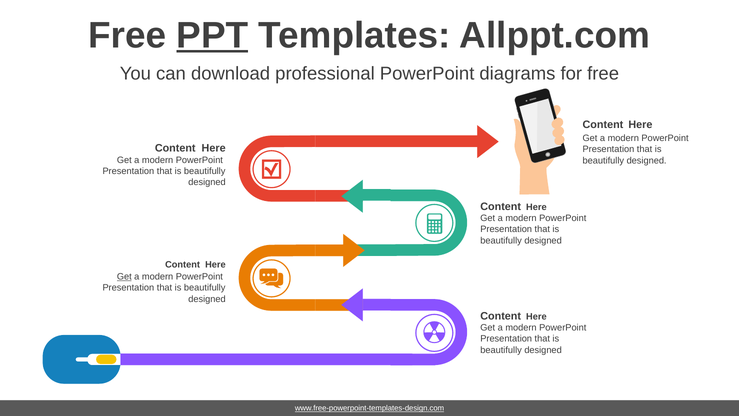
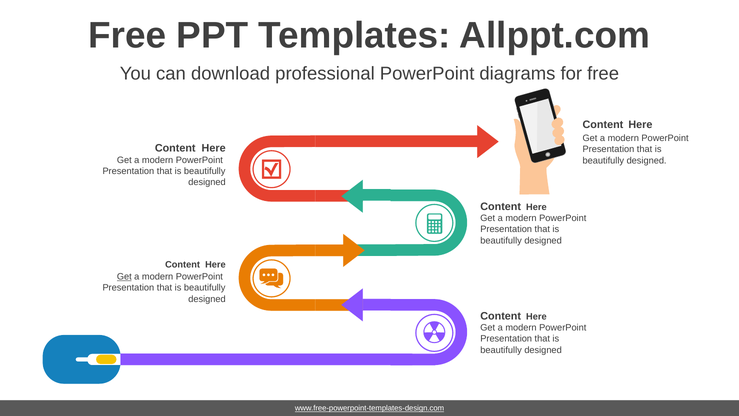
PPT underline: present -> none
